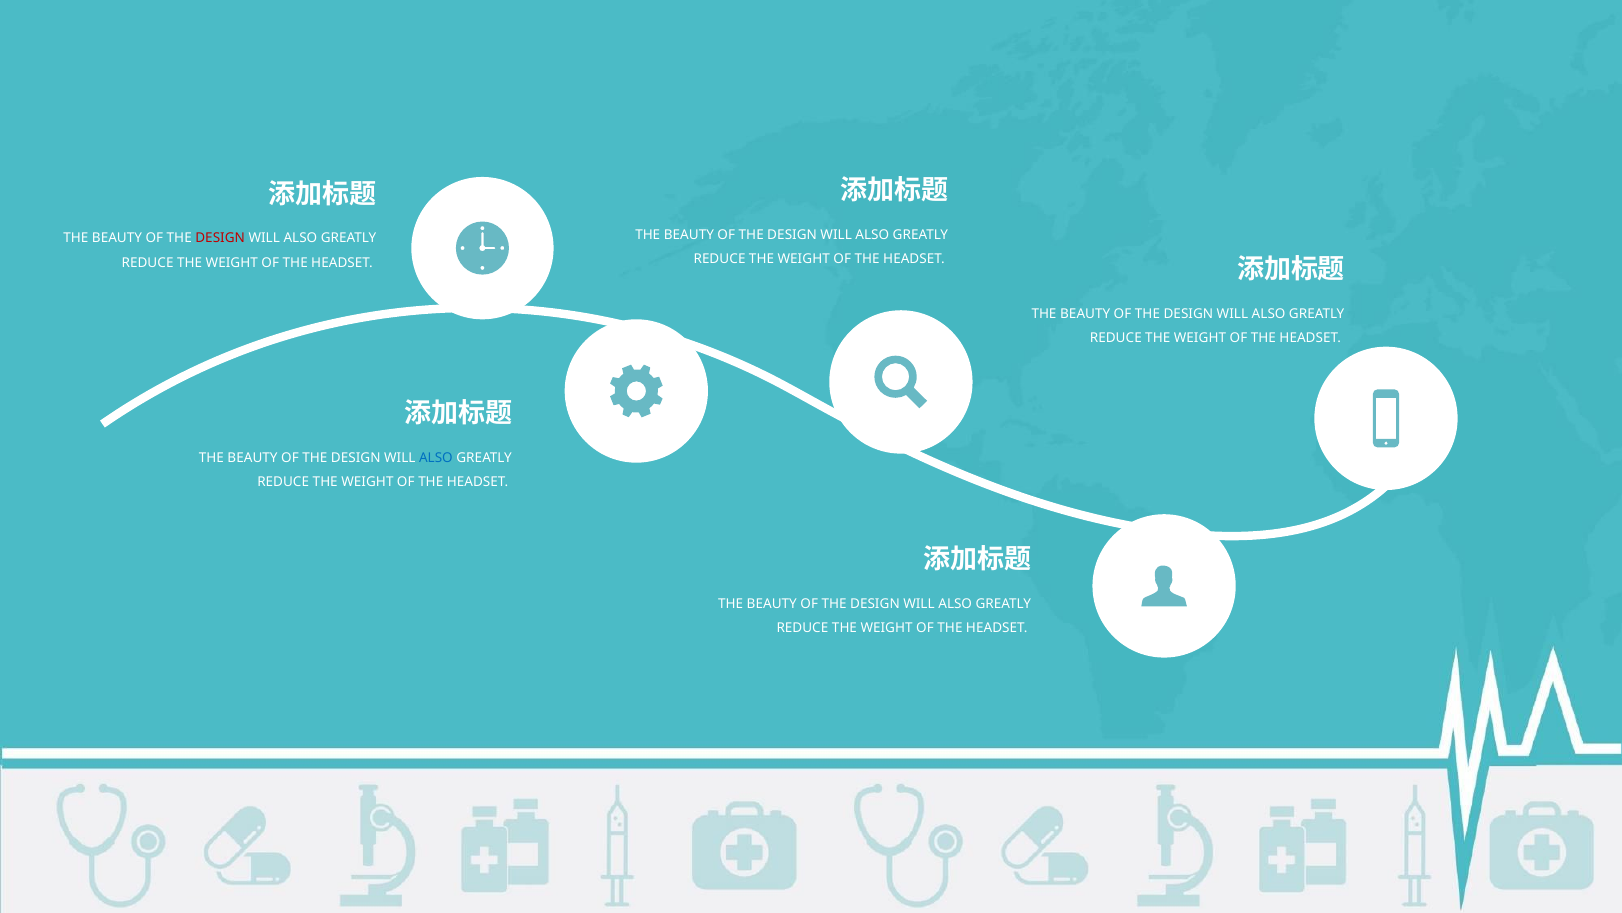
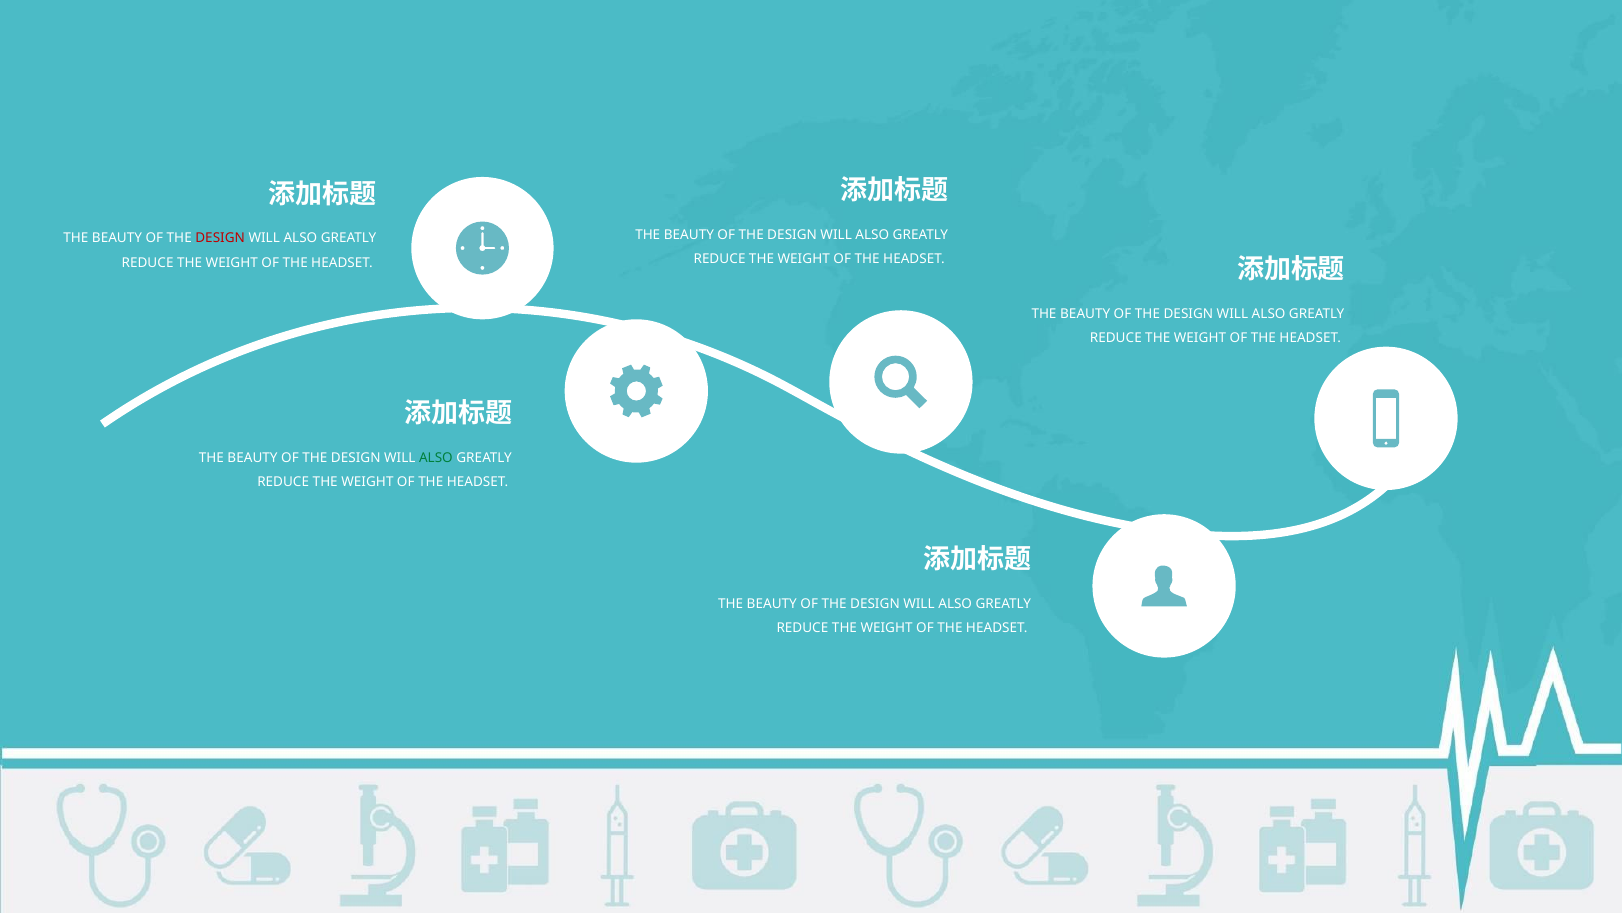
ALSO at (436, 458) colour: blue -> green
